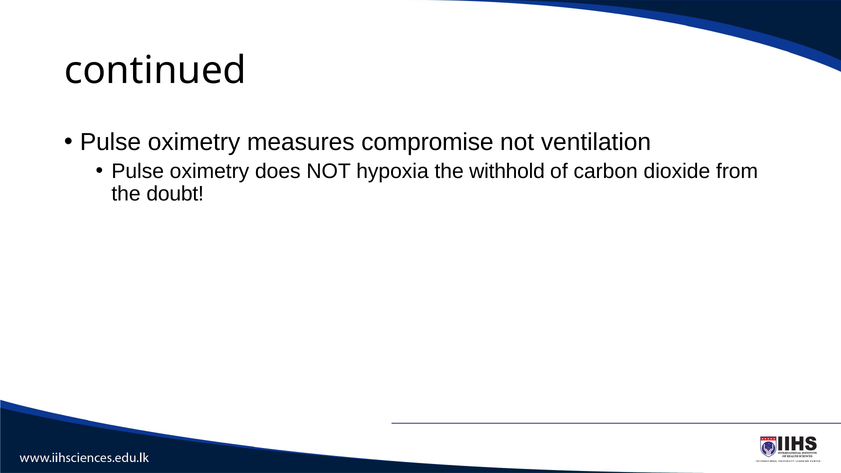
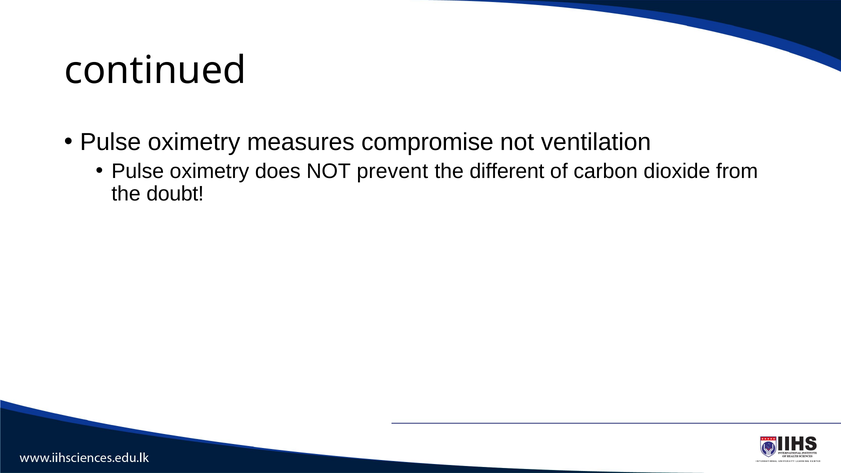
hypoxia: hypoxia -> prevent
withhold: withhold -> different
